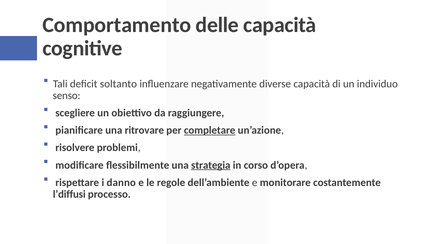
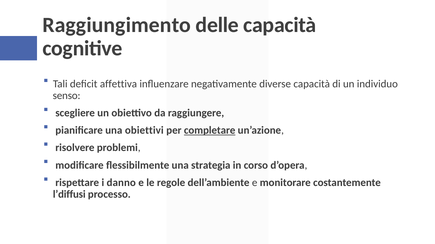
Comportamento: Comportamento -> Raggiungimento
soltanto: soltanto -> affettiva
ritrovare: ritrovare -> obiettivi
strategia underline: present -> none
